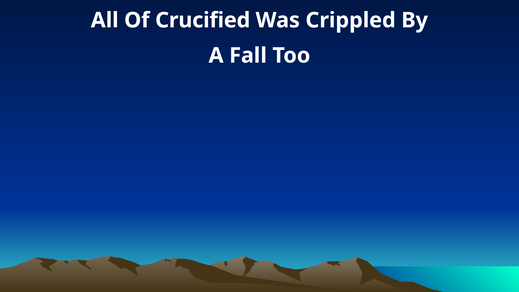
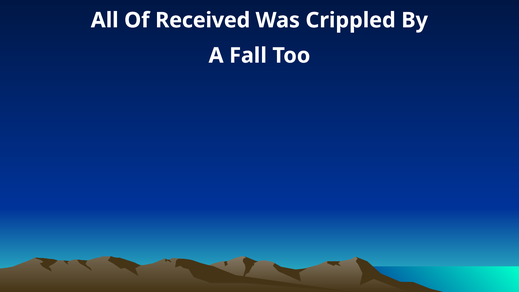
Crucified: Crucified -> Received
